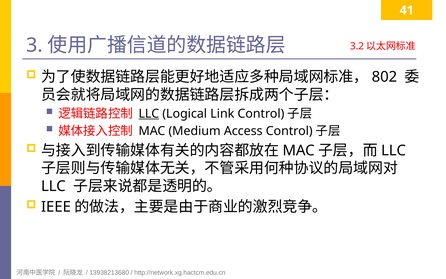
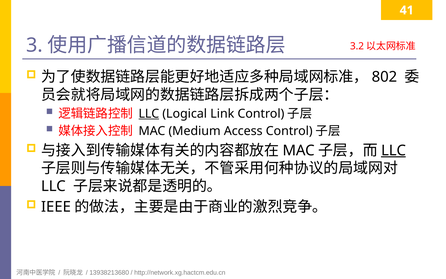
LLC at (394, 150) underline: none -> present
